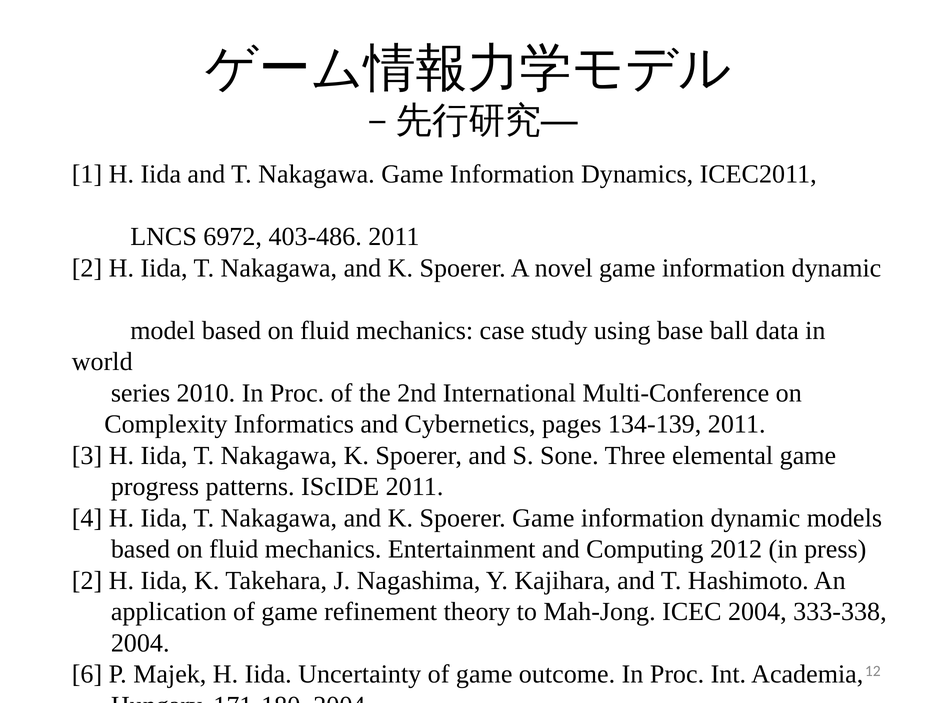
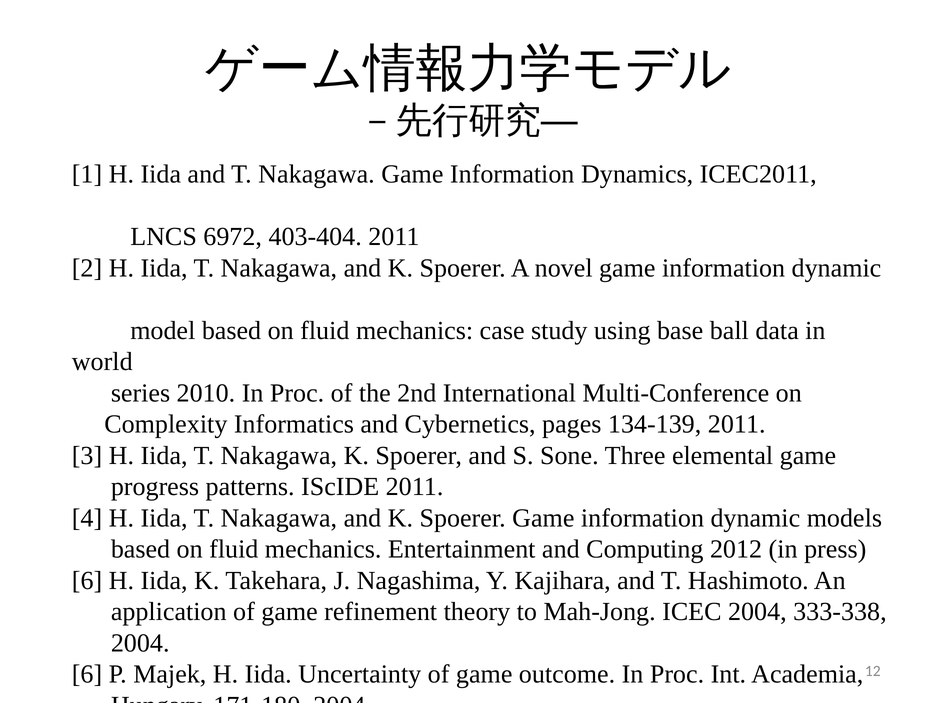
403-486: 403-486 -> 403-404
2 at (87, 580): 2 -> 6
